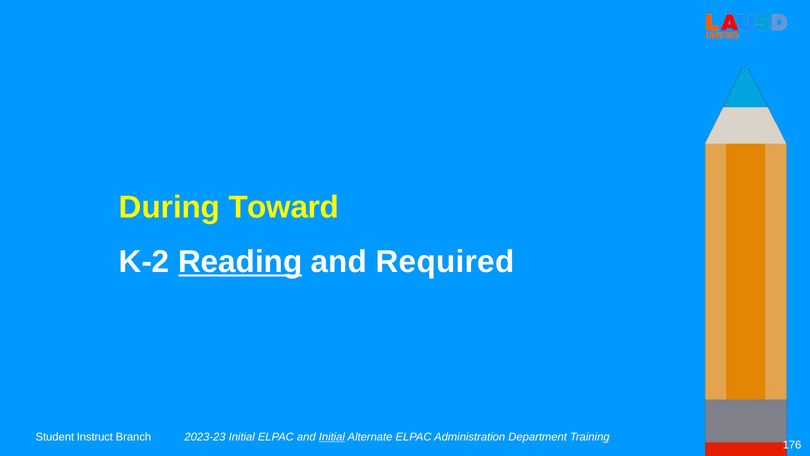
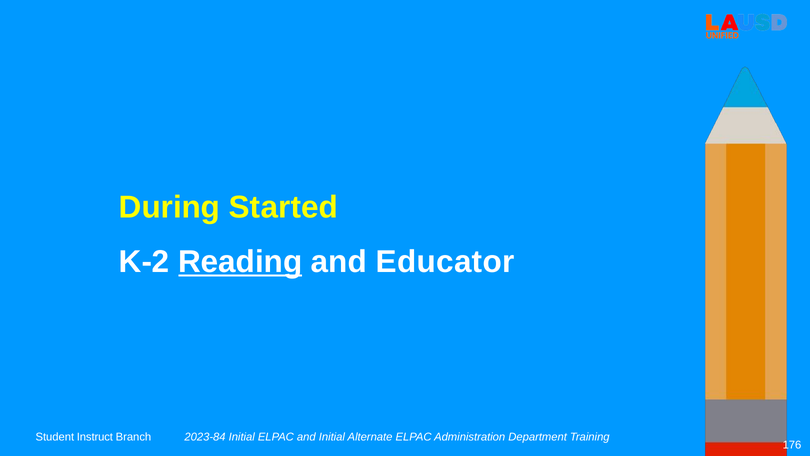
Toward: Toward -> Started
Required: Required -> Educator
2023-23: 2023-23 -> 2023-84
Initial at (332, 437) underline: present -> none
